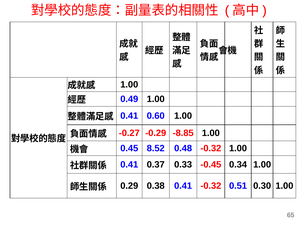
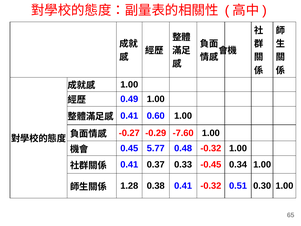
-8.85: -8.85 -> -7.60
8.52: 8.52 -> 5.77
0.29: 0.29 -> 1.28
